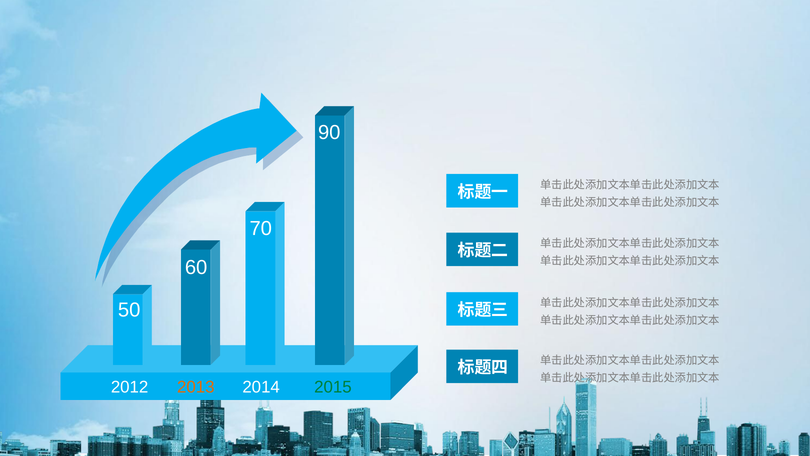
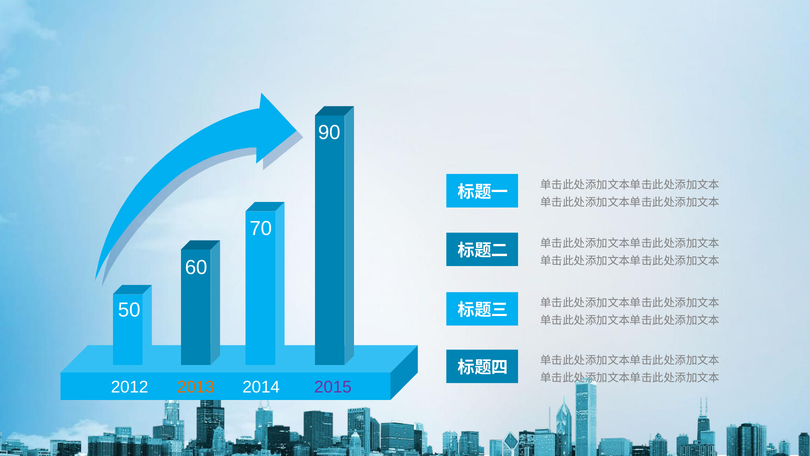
2015 colour: green -> purple
